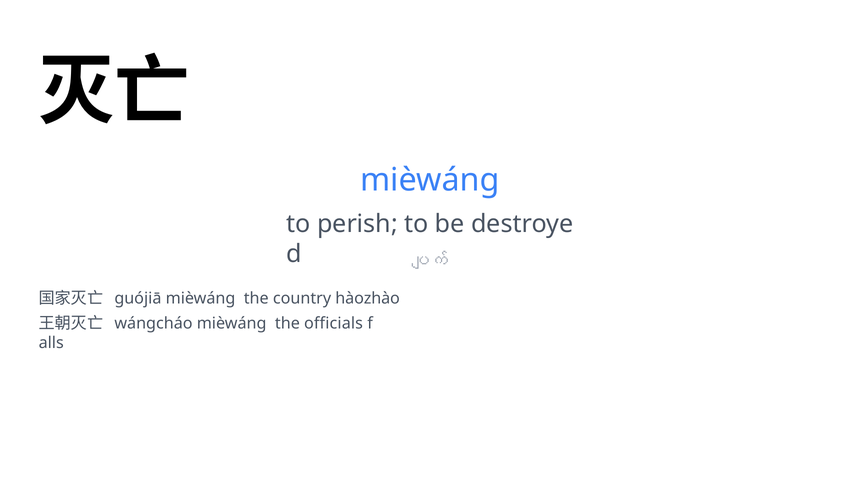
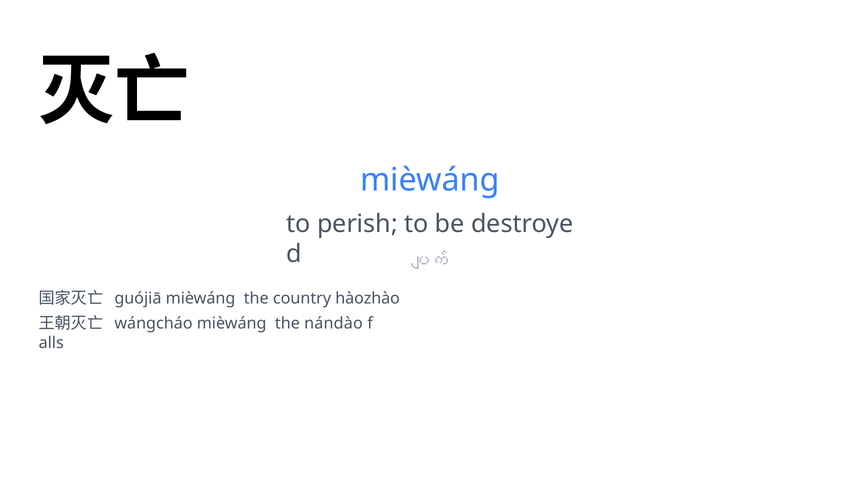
officials: officials -> nándào
